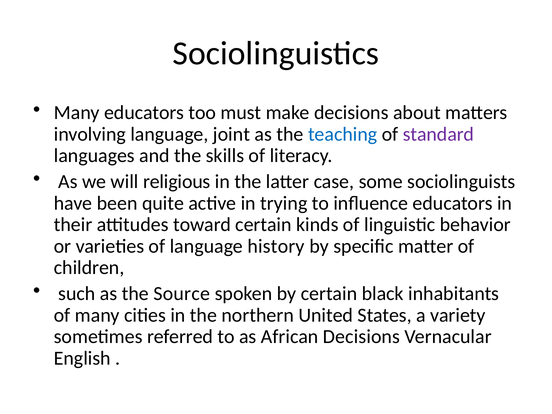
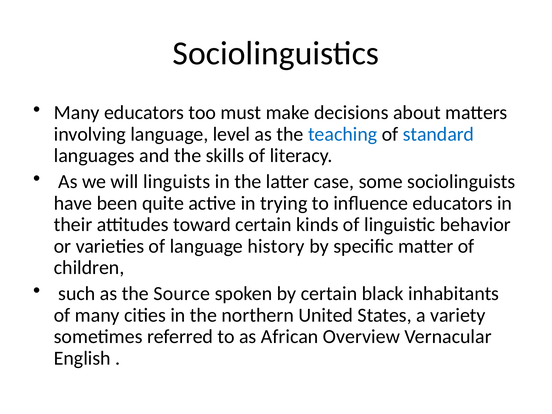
joint: joint -> level
standard colour: purple -> blue
religious: religious -> linguists
African Decisions: Decisions -> Overview
